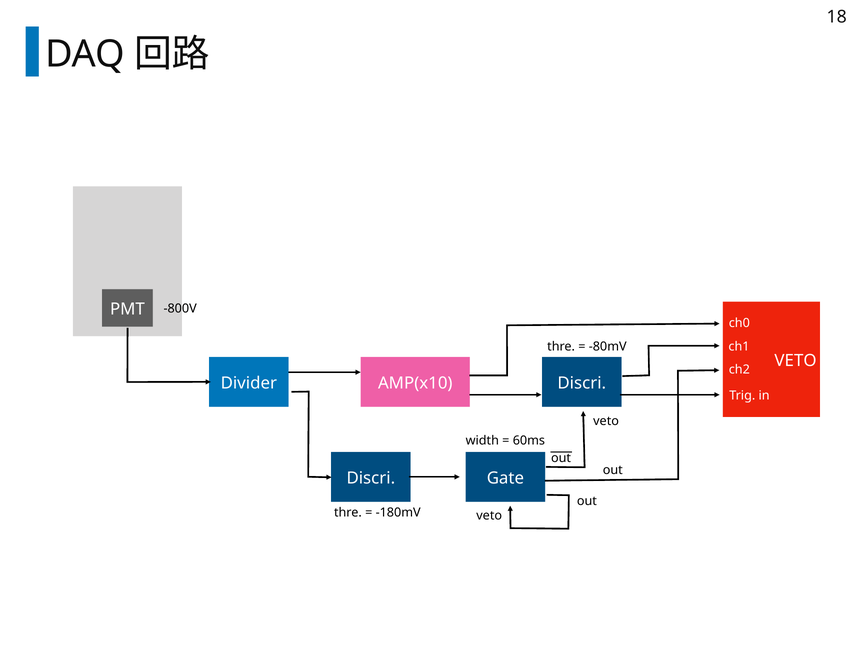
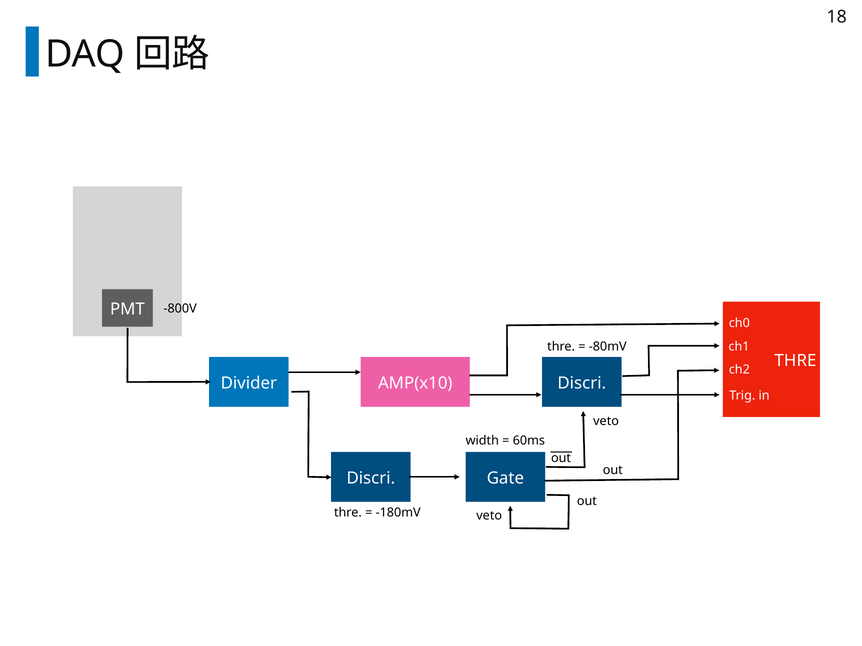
VETO at (796, 361): VETO -> THRE
